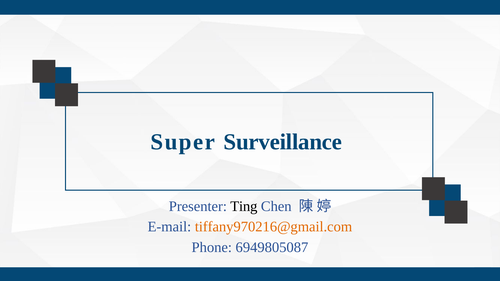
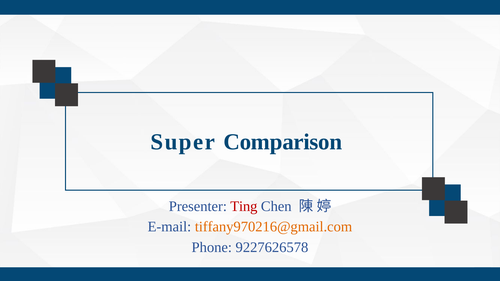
Surveillance: Surveillance -> Comparison
Ting colour: black -> red
6949805087: 6949805087 -> 9227626578
